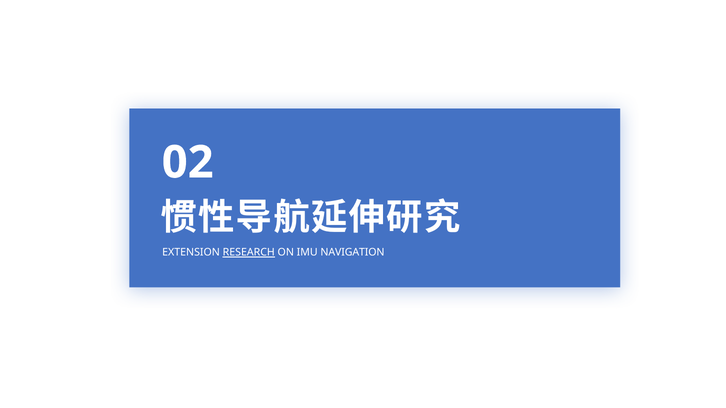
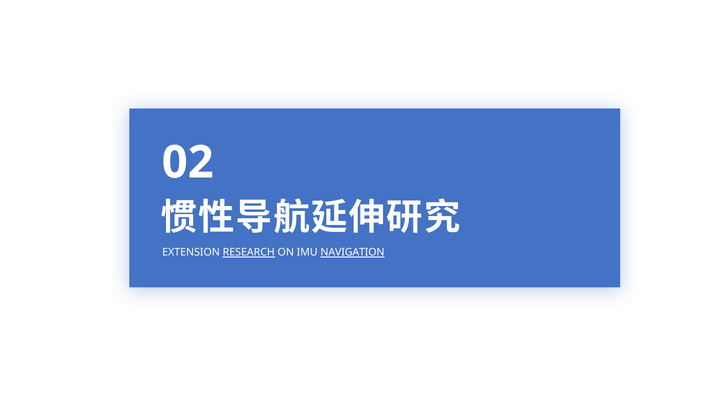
NAVIGATION underline: none -> present
